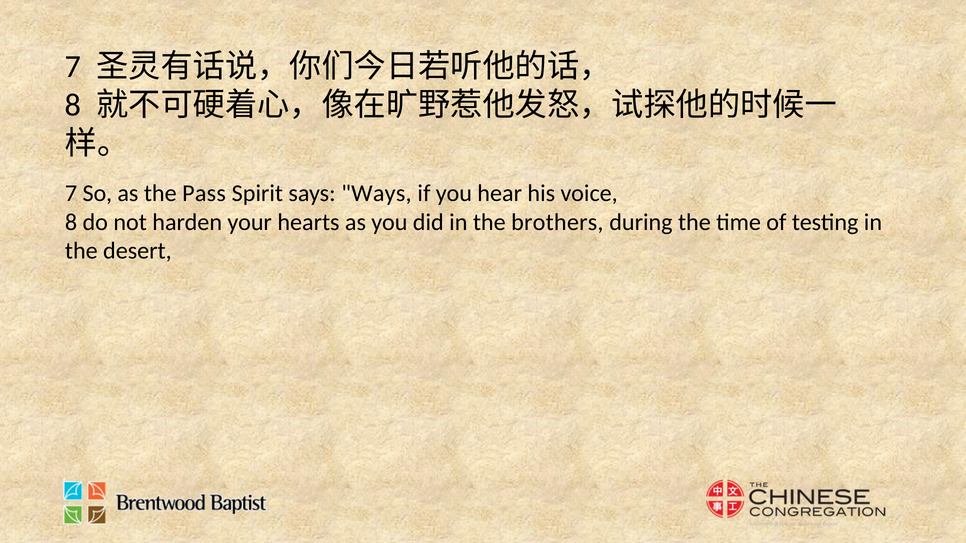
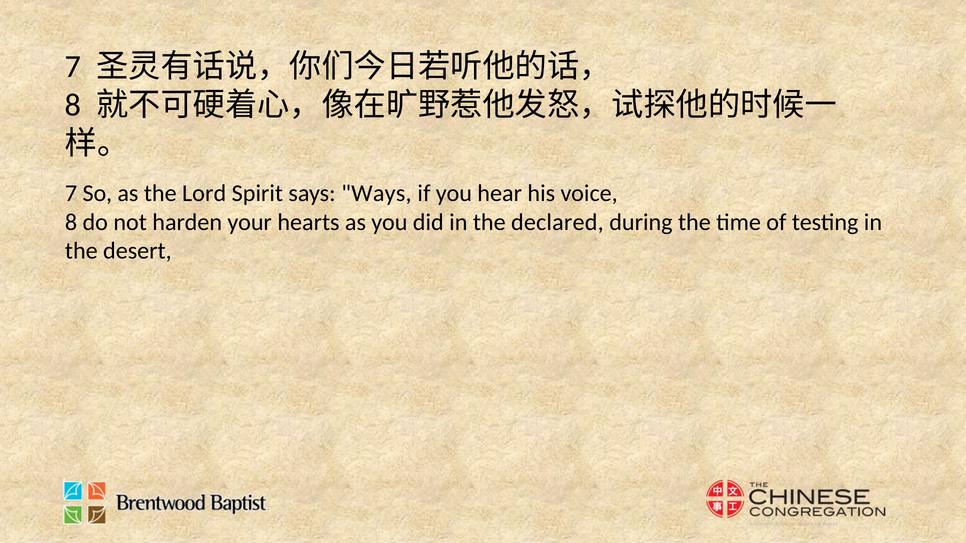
Pass: Pass -> Lord
brothers: brothers -> declared
